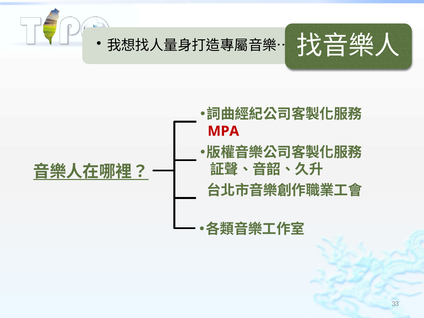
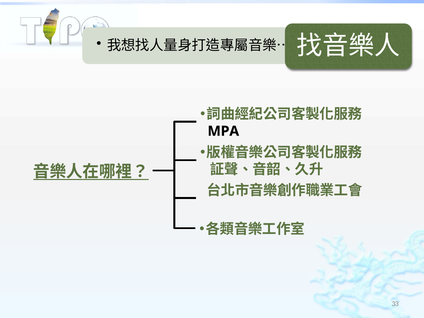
MPA colour: red -> black
